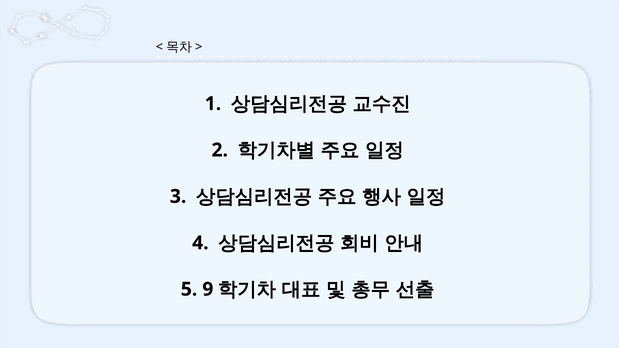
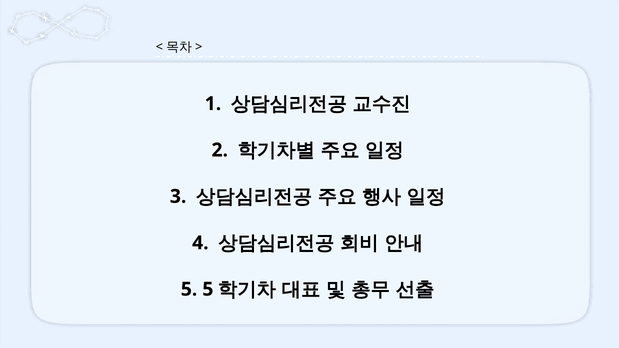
5 9: 9 -> 5
